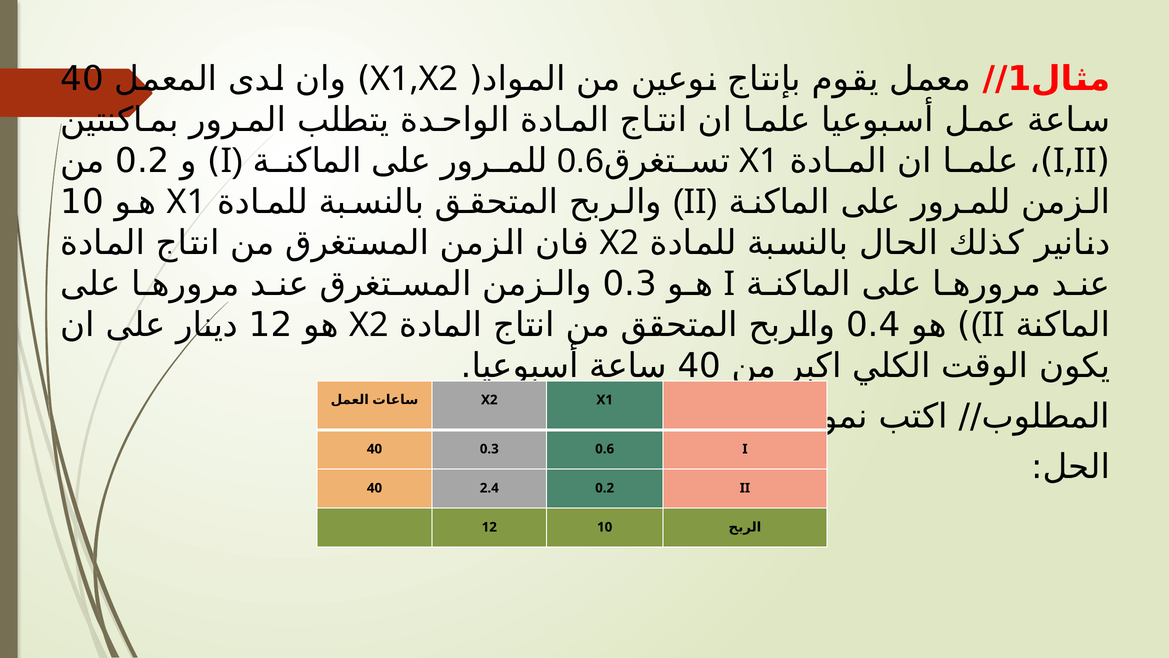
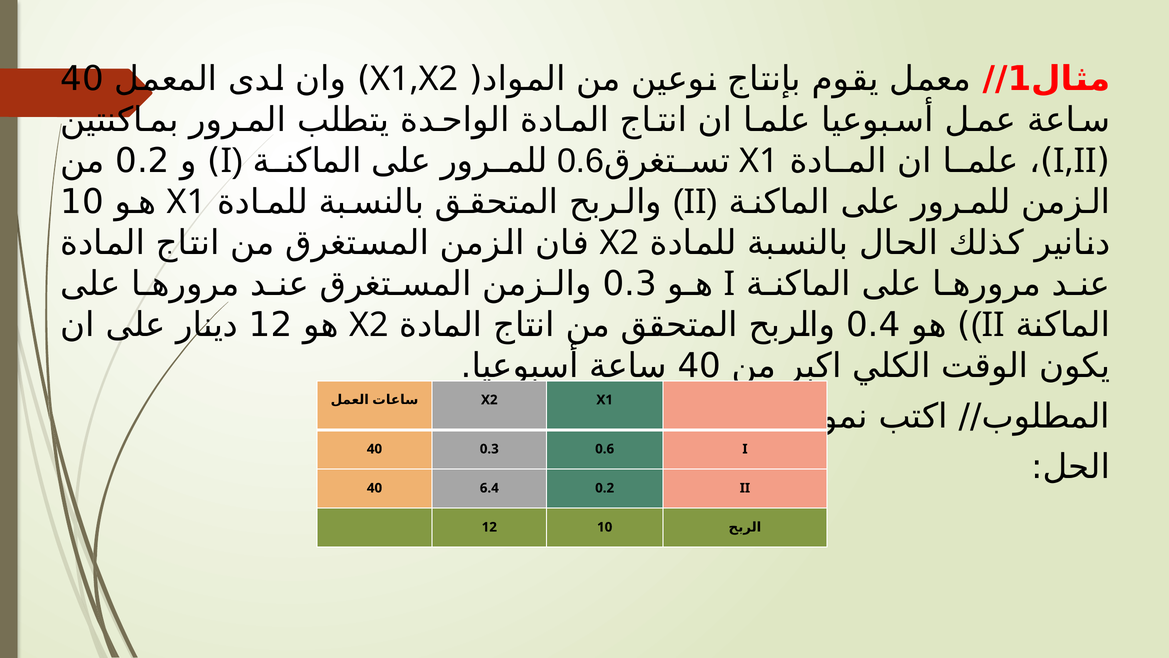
2.4: 2.4 -> 6.4
